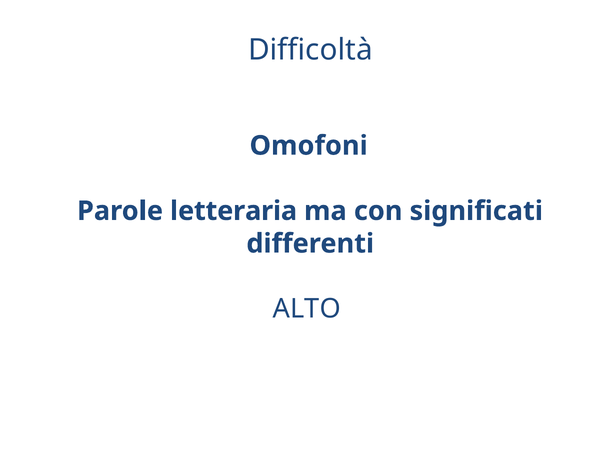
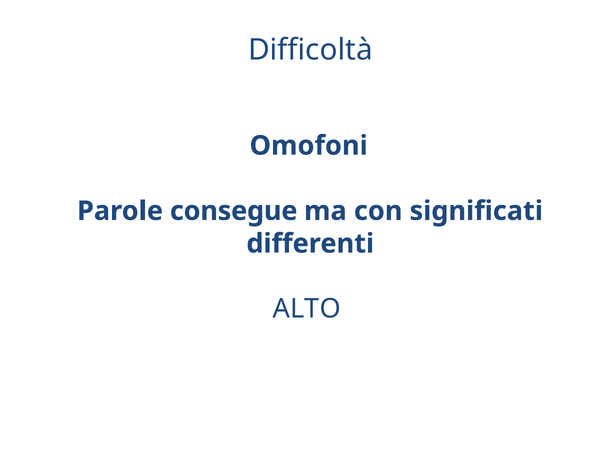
letteraria: letteraria -> consegue
